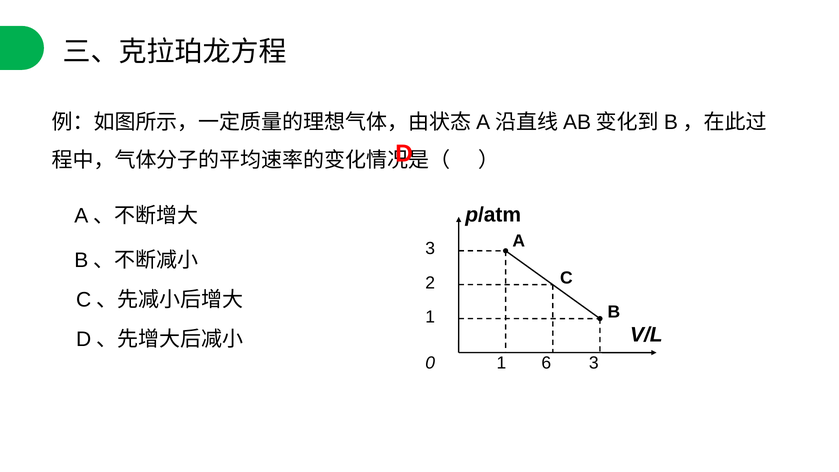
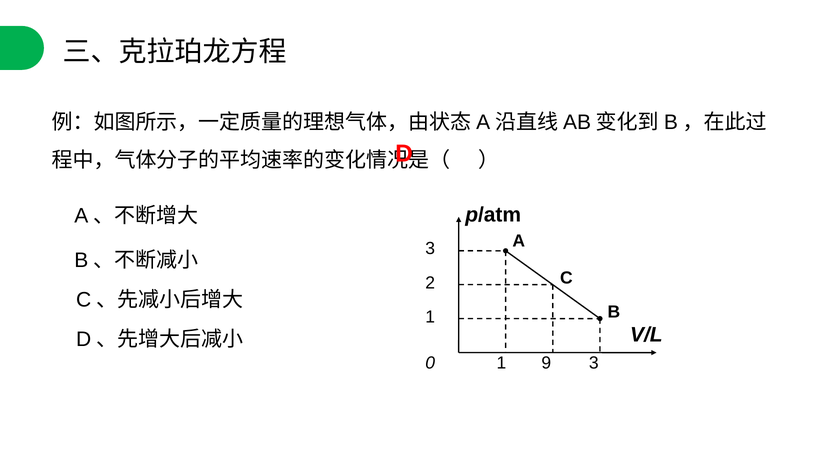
6: 6 -> 9
